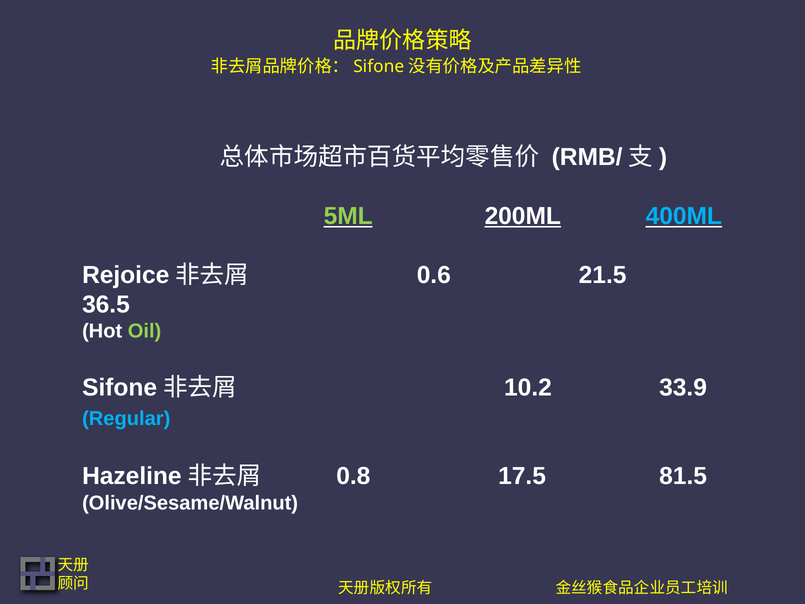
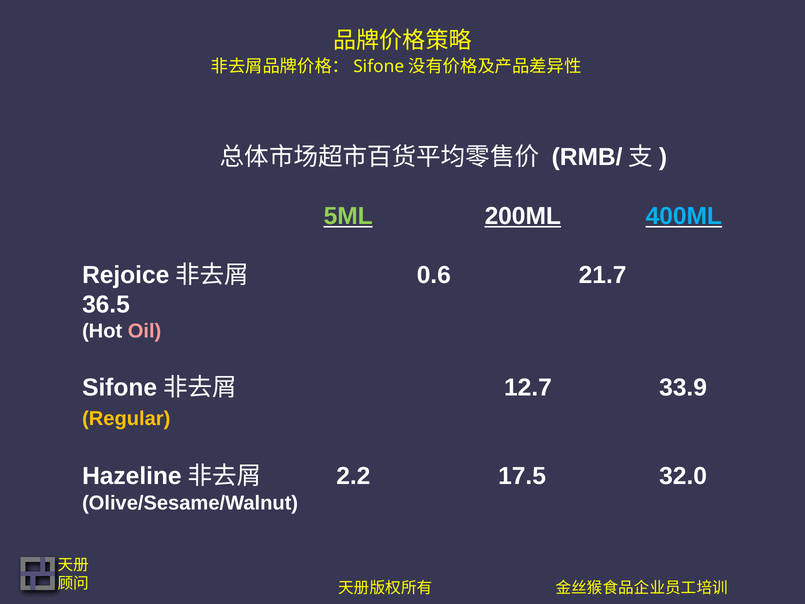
21.5: 21.5 -> 21.7
Oil colour: light green -> pink
10.2: 10.2 -> 12.7
Regular colour: light blue -> yellow
0.8: 0.8 -> 2.2
81.5: 81.5 -> 32.0
